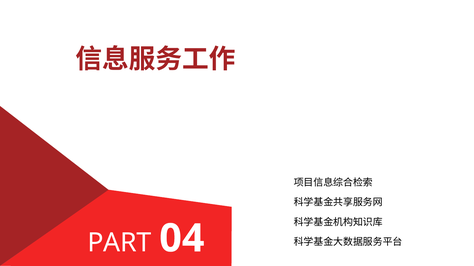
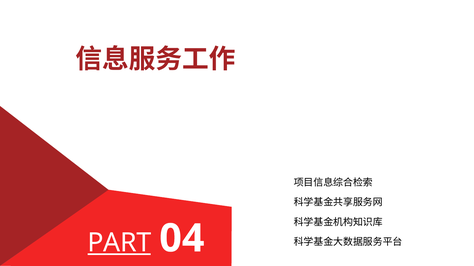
PART underline: none -> present
